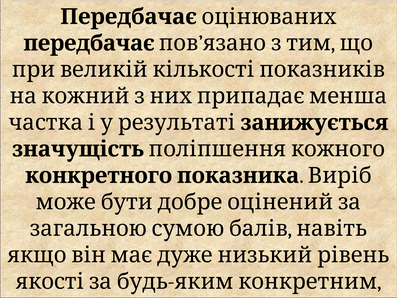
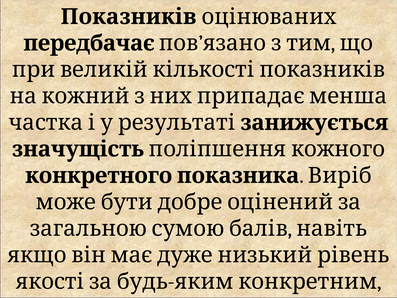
Передбачає at (129, 17): Передбачає -> Показників
